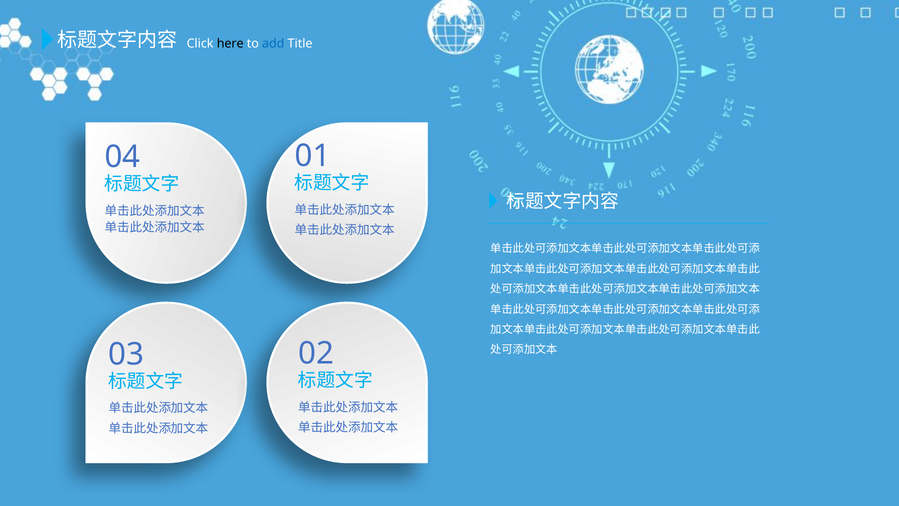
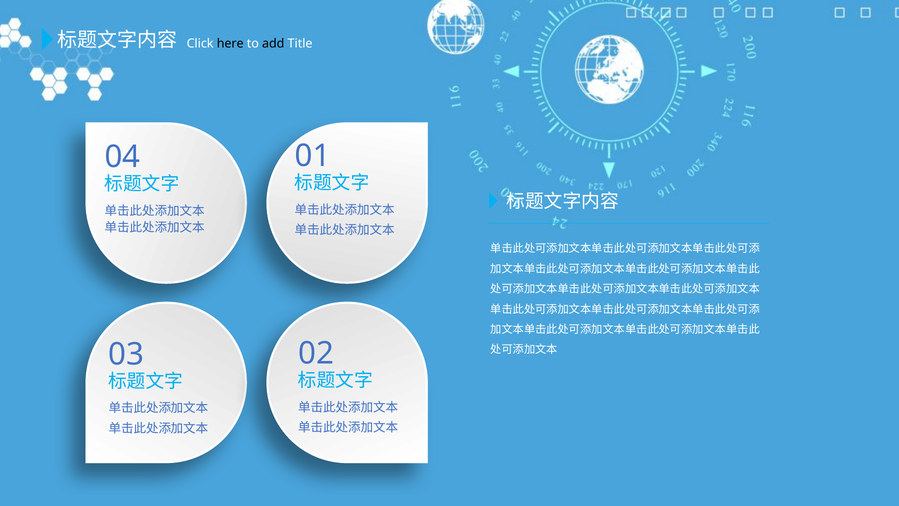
add colour: blue -> black
